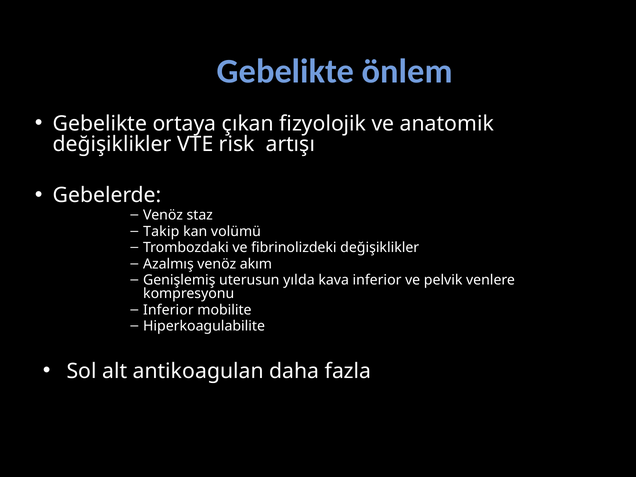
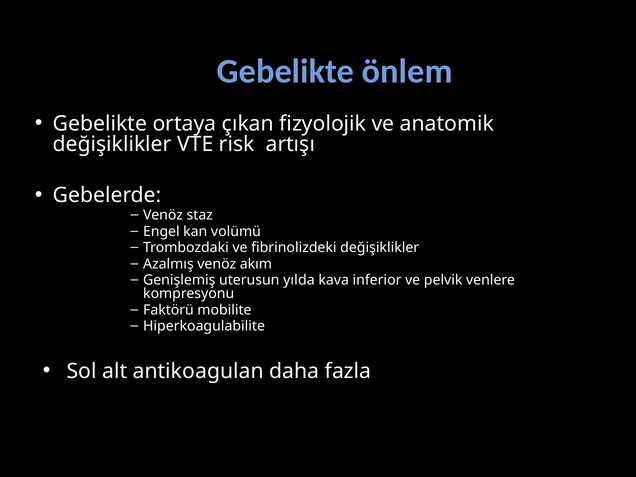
Takip: Takip -> Engel
Inferior at (168, 310): Inferior -> Faktörü
